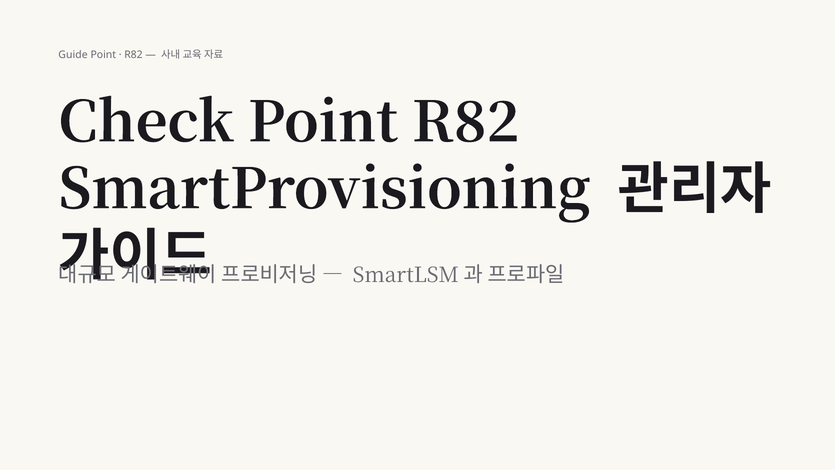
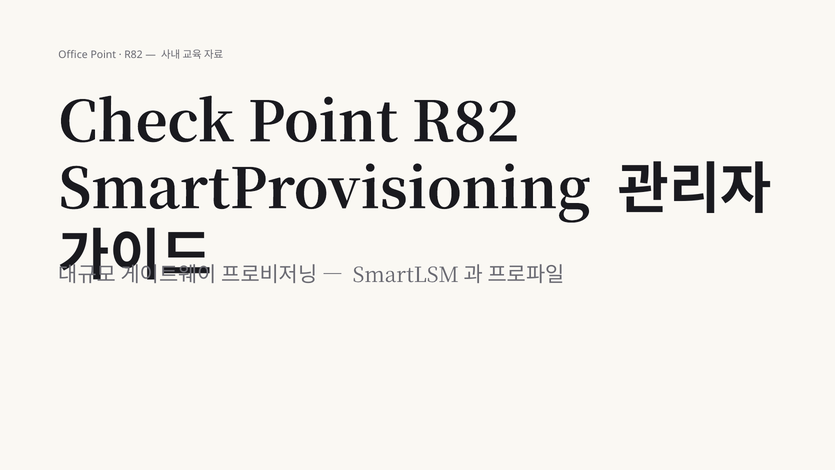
Guide: Guide -> Office
